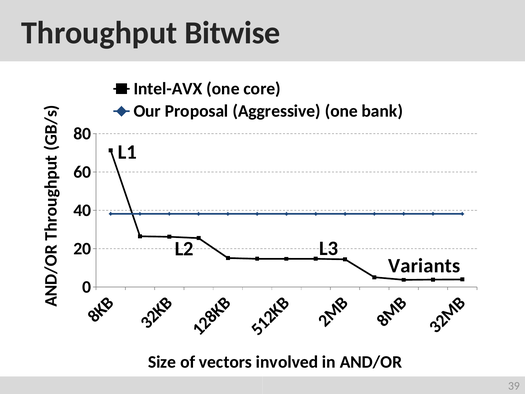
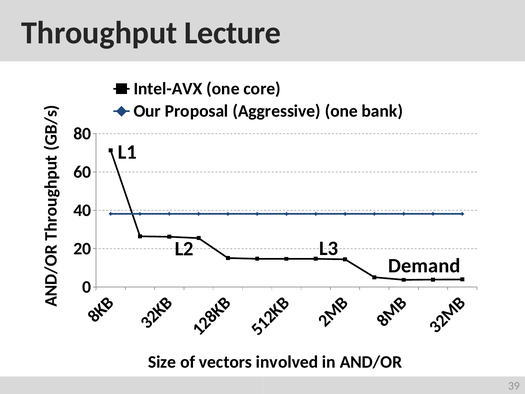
Bitwise: Bitwise -> Lecture
Variants: Variants -> Demand
